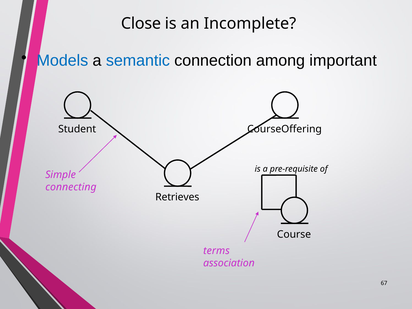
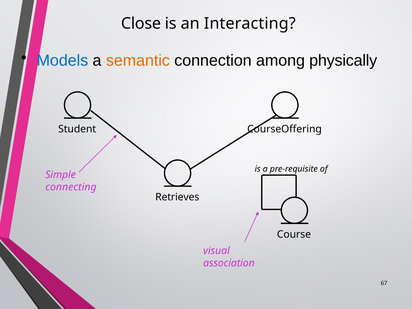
Incomplete: Incomplete -> Interacting
semantic colour: blue -> orange
important: important -> physically
terms: terms -> visual
